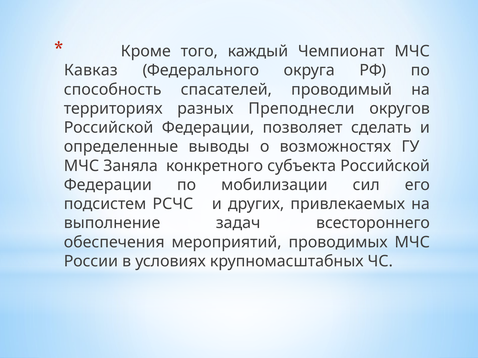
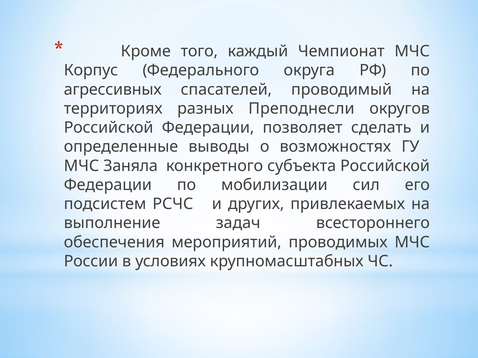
Кавказ: Кавказ -> Корпус
способность: способность -> агрессивных
